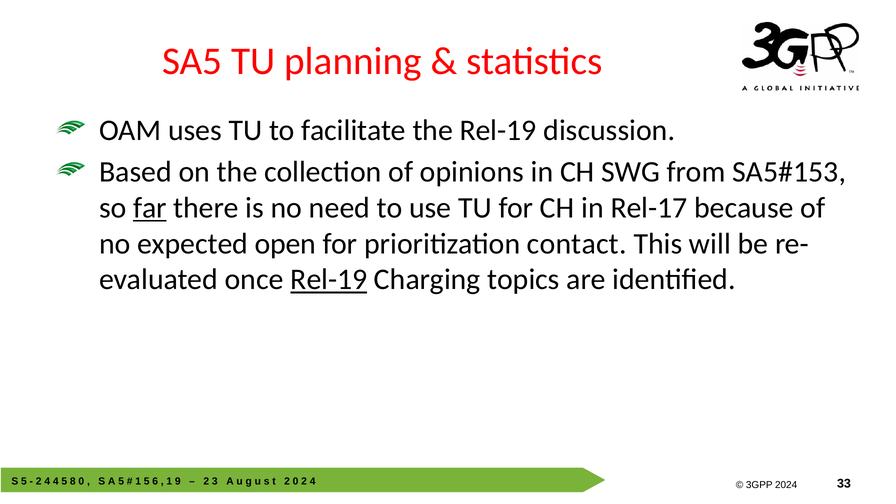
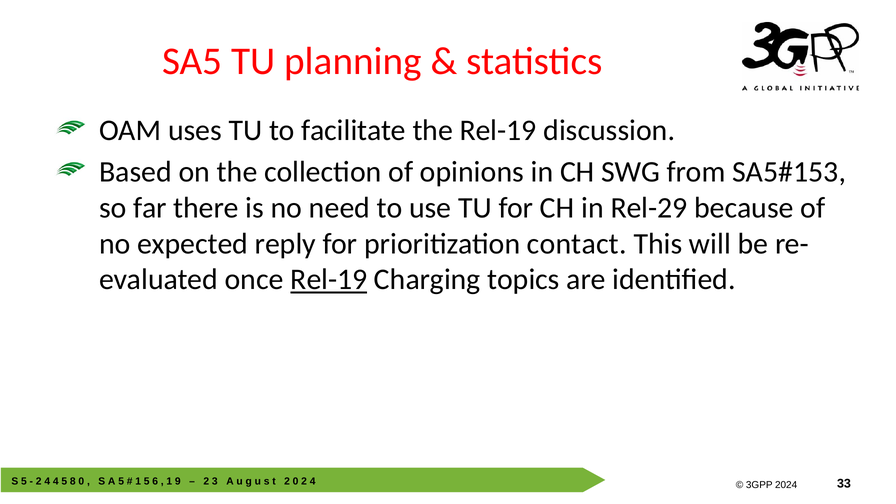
far underline: present -> none
Rel-17: Rel-17 -> Rel-29
open: open -> reply
